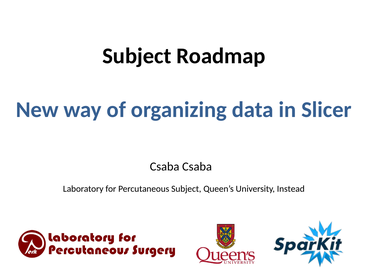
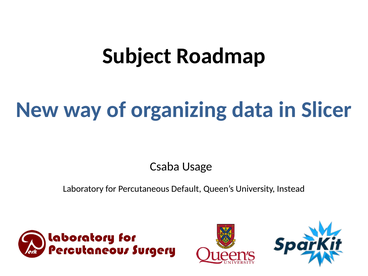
Csaba Csaba: Csaba -> Usage
Percutaneous Subject: Subject -> Default
